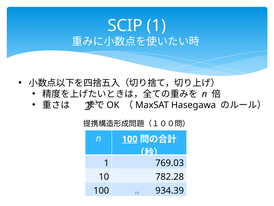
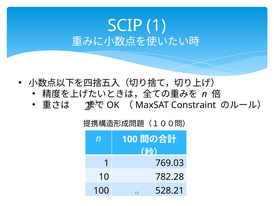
Hasegawa: Hasegawa -> Constraint
100 at (130, 139) underline: present -> none
934.39: 934.39 -> 528.21
